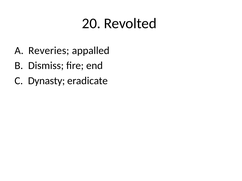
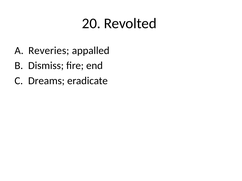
Dynasty: Dynasty -> Dreams
